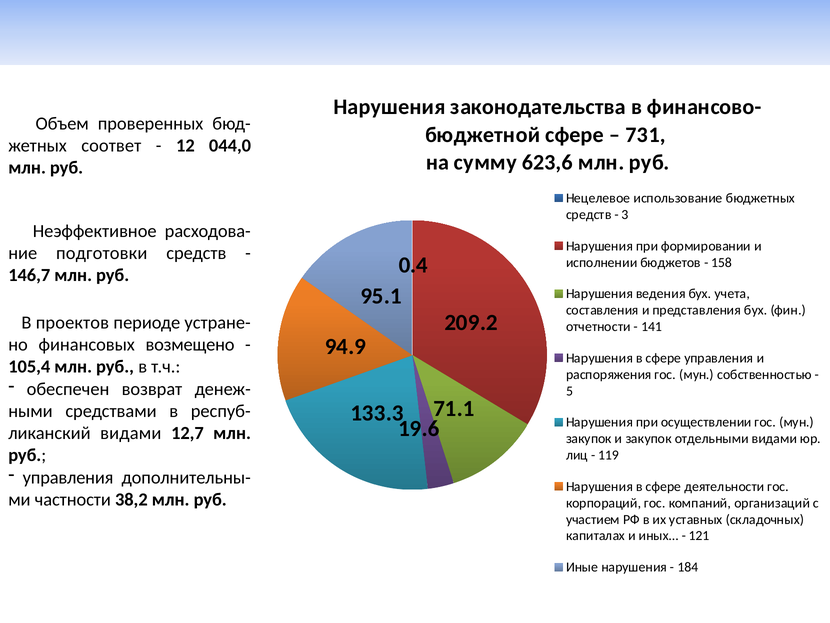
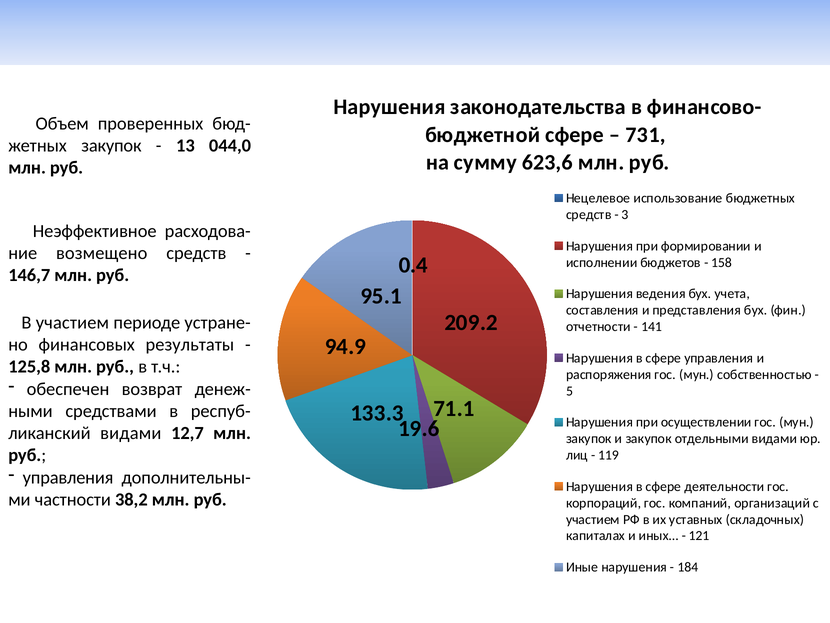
соответ at (111, 146): соответ -> закупок
12: 12 -> 13
подготовки: подготовки -> возмещено
В проектов: проектов -> участием
возмещено: возмещено -> результаты
105,4: 105,4 -> 125,8
